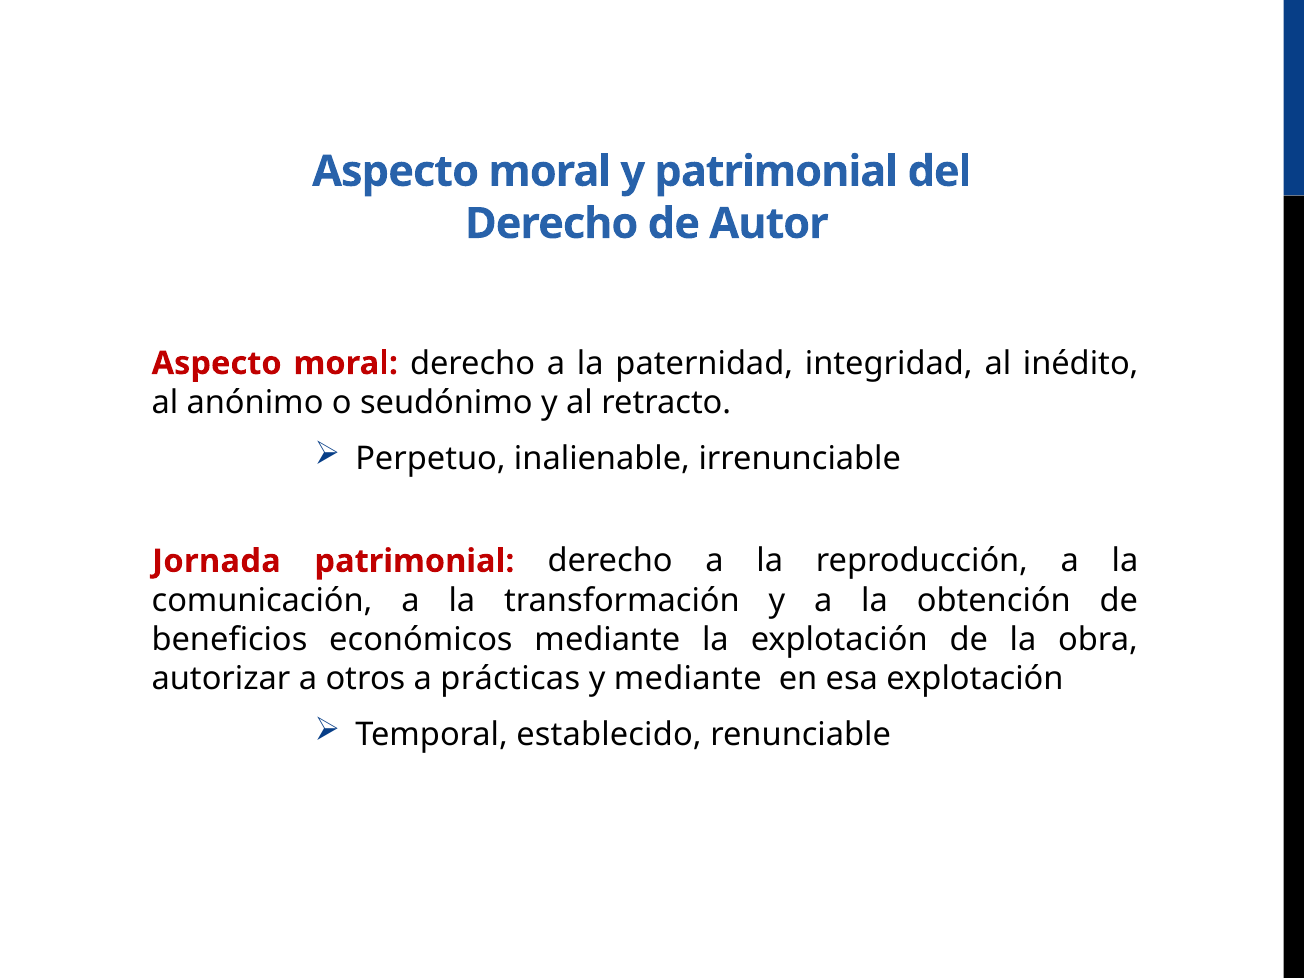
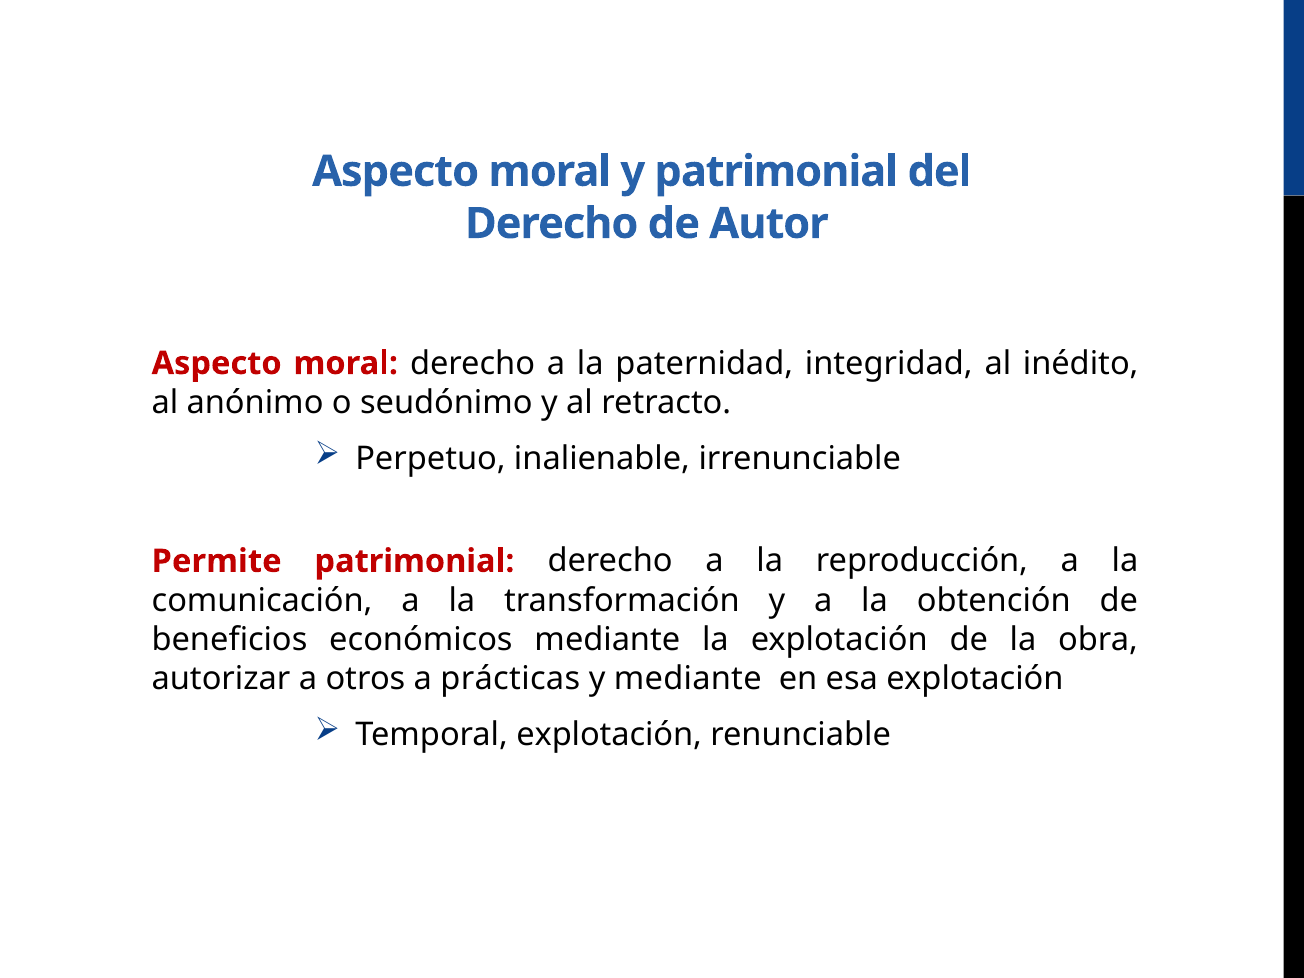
Jornada: Jornada -> Permite
Temporal establecido: establecido -> explotación
